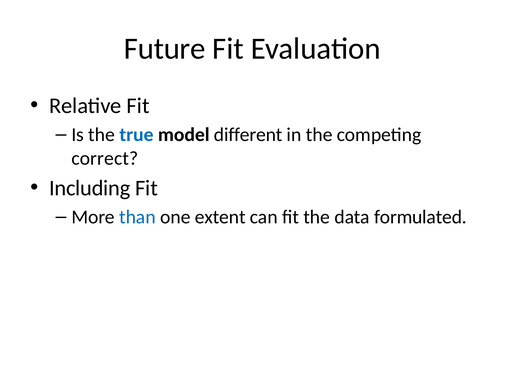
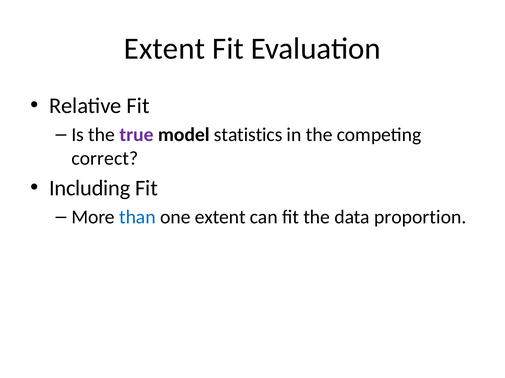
Future at (165, 49): Future -> Extent
true colour: blue -> purple
different: different -> statistics
formulated: formulated -> proportion
